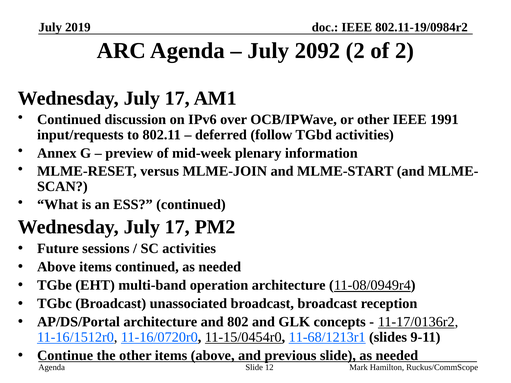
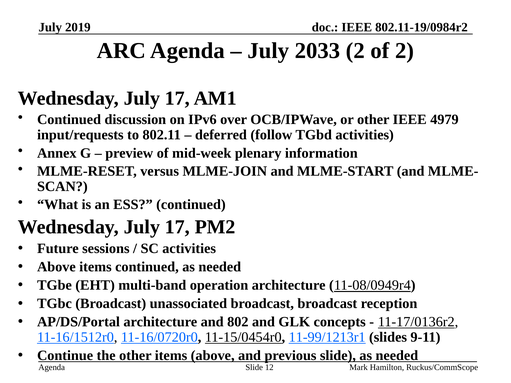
2092: 2092 -> 2033
1991: 1991 -> 4979
11-68/1213r1: 11-68/1213r1 -> 11-99/1213r1
